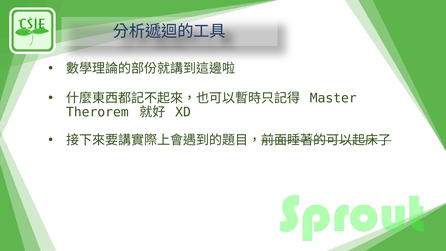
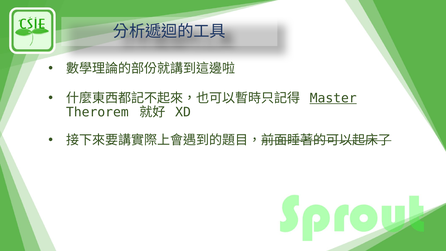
Master underline: none -> present
